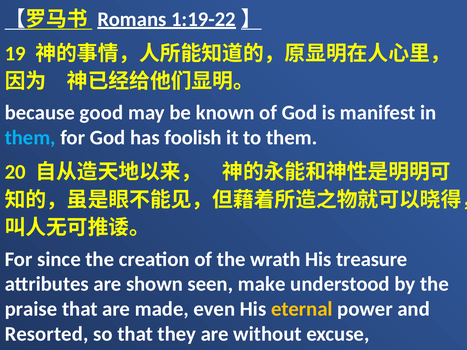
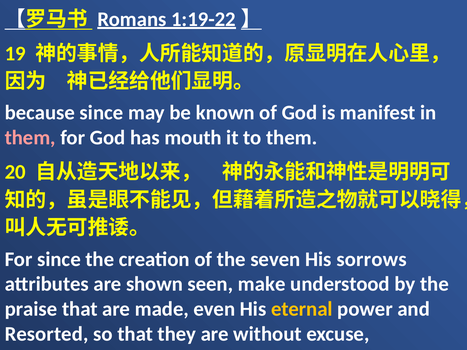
because good: good -> since
them at (30, 138) colour: light blue -> pink
foolish: foolish -> mouth
wrath: wrath -> seven
treasure: treasure -> sorrows
